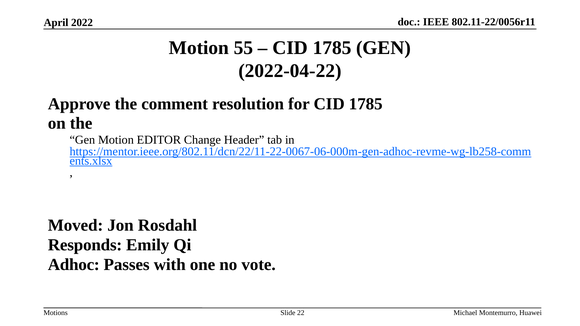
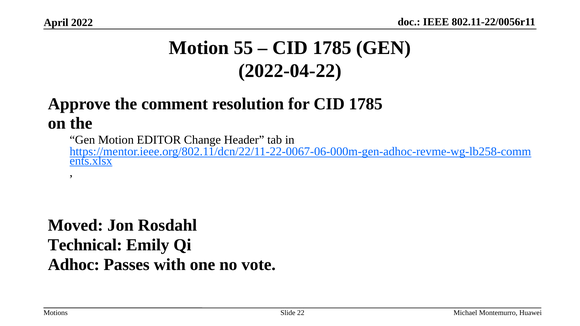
Responds: Responds -> Technical
